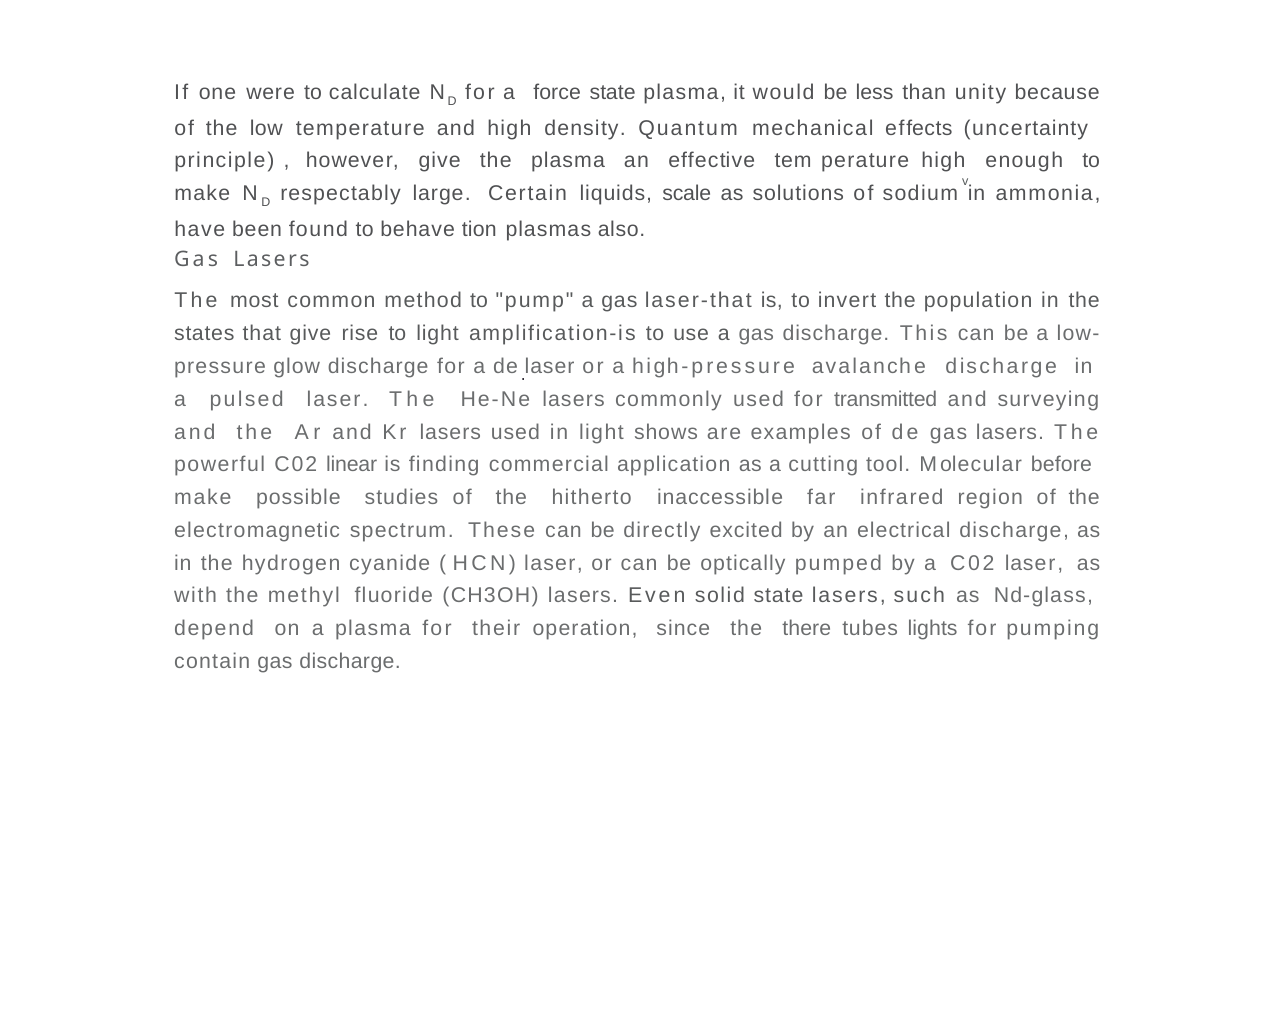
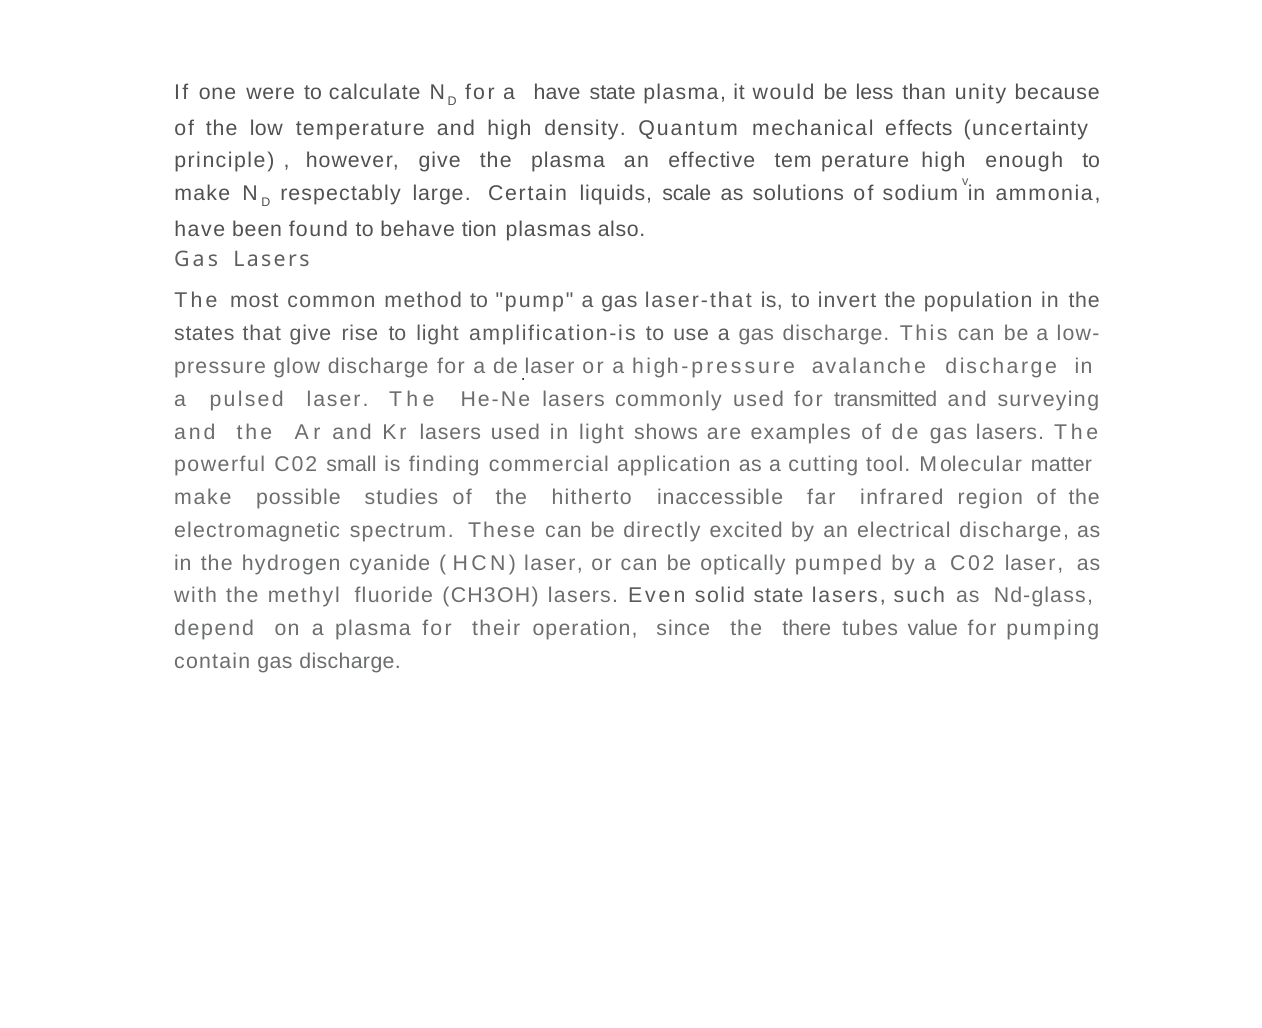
a force: force -> have
linear: linear -> small
before: before -> matter
lights: lights -> value
